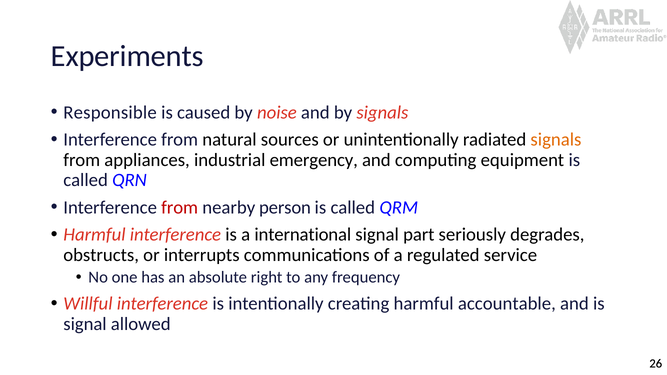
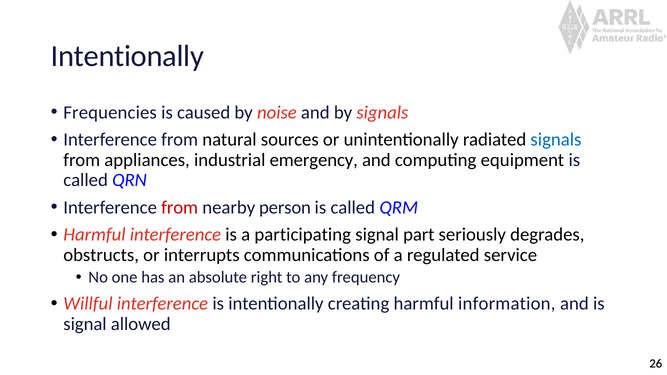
Experiments at (127, 56): Experiments -> Intentionally
Responsible: Responsible -> Frequencies
signals at (556, 140) colour: orange -> blue
international: international -> participating
accountable: accountable -> information
